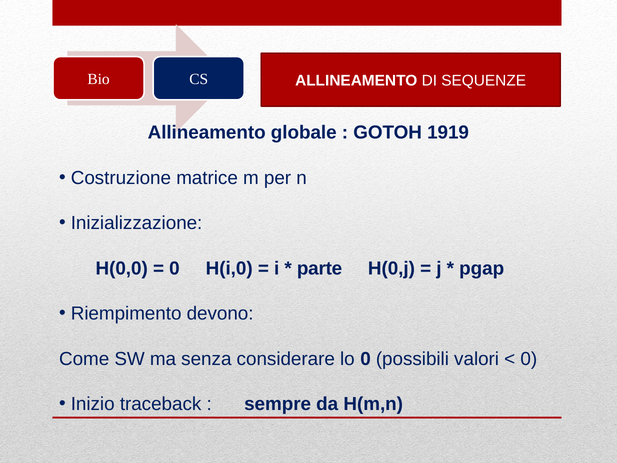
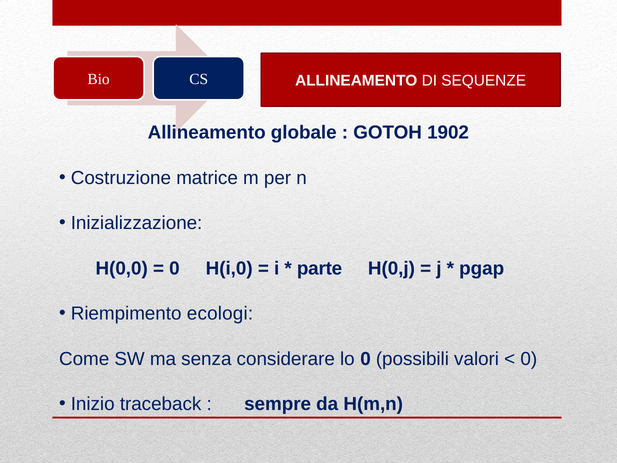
1919: 1919 -> 1902
devono: devono -> ecologi
